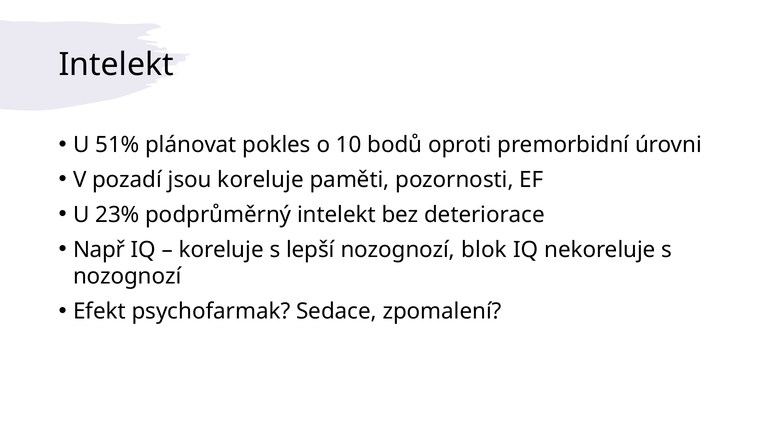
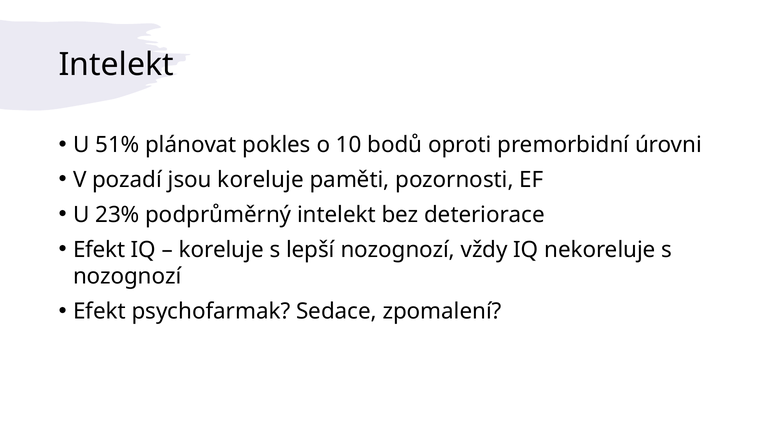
Např at (99, 249): Např -> Efekt
blok: blok -> vždy
